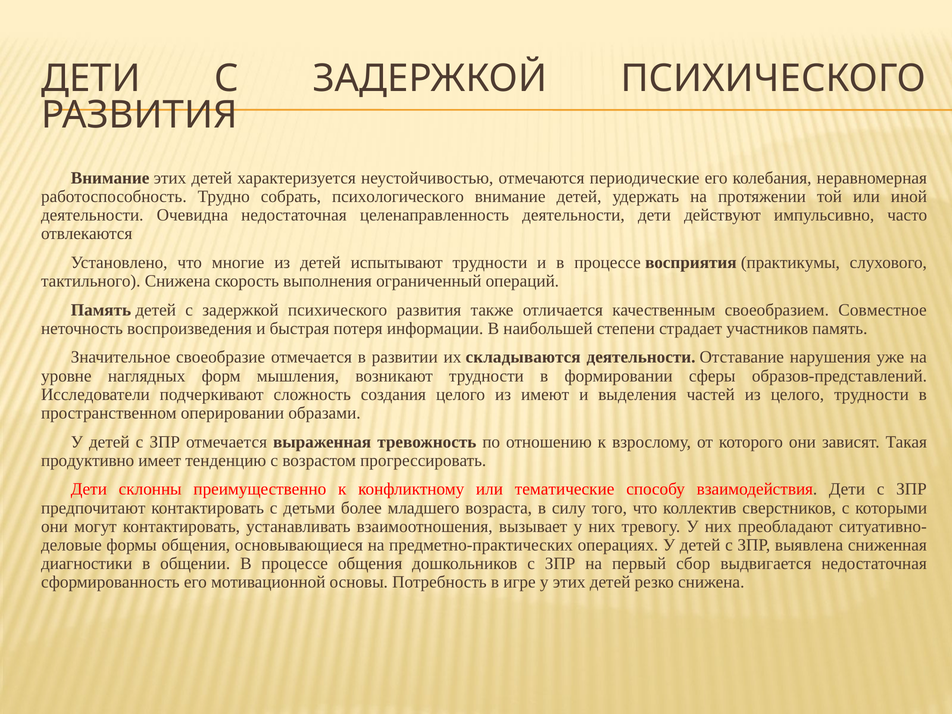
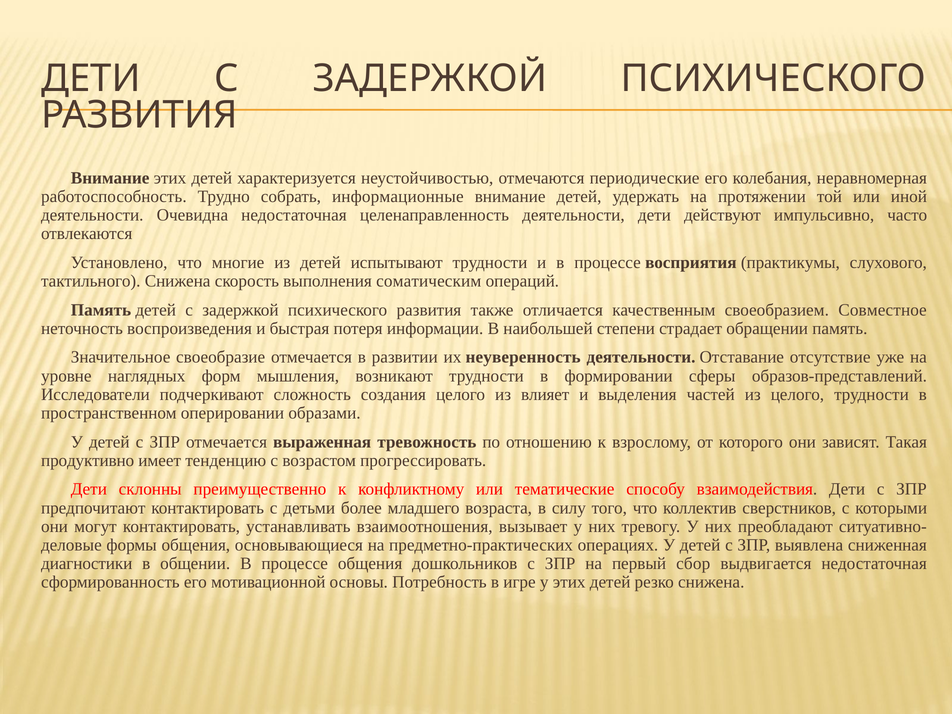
психологического: психологического -> информационные
ограниченный: ограниченный -> соматическим
участников: участников -> обращении
складываются: складываются -> неуверенность
нарушения: нарушения -> отсутствие
имеют: имеют -> влияет
